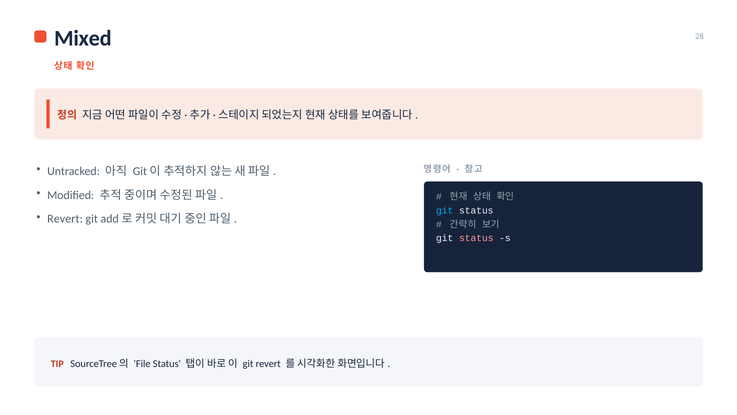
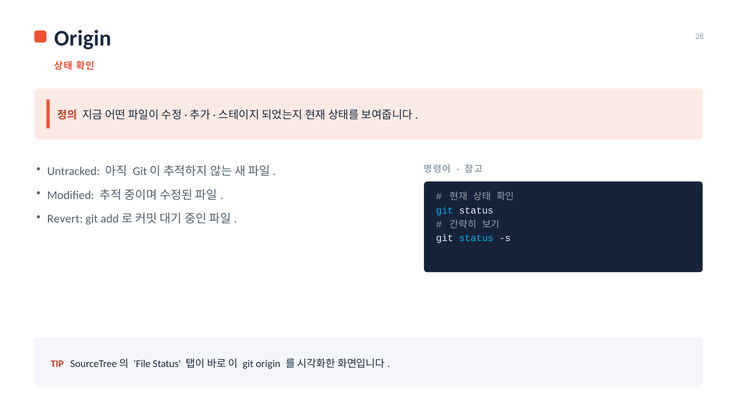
Mixed at (83, 39): Mixed -> Origin
status at (476, 238) colour: pink -> light blue
git revert: revert -> origin
